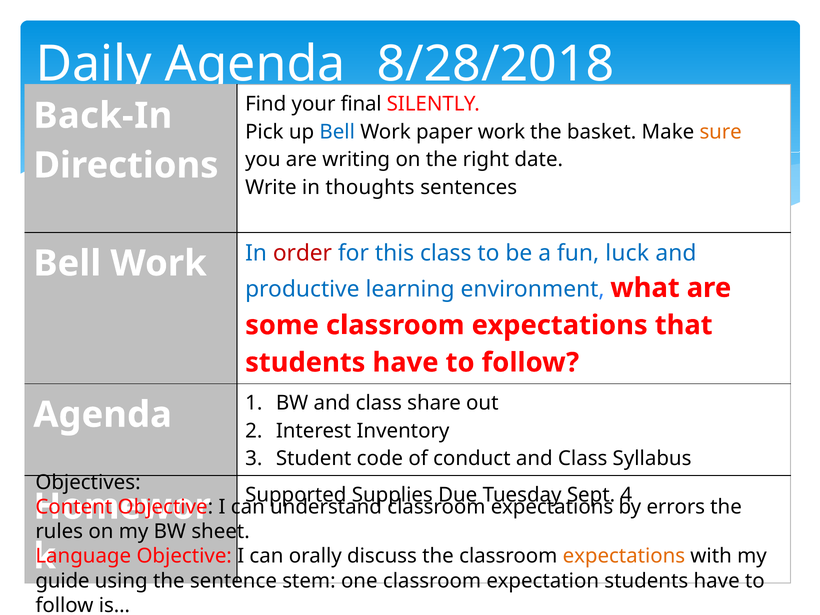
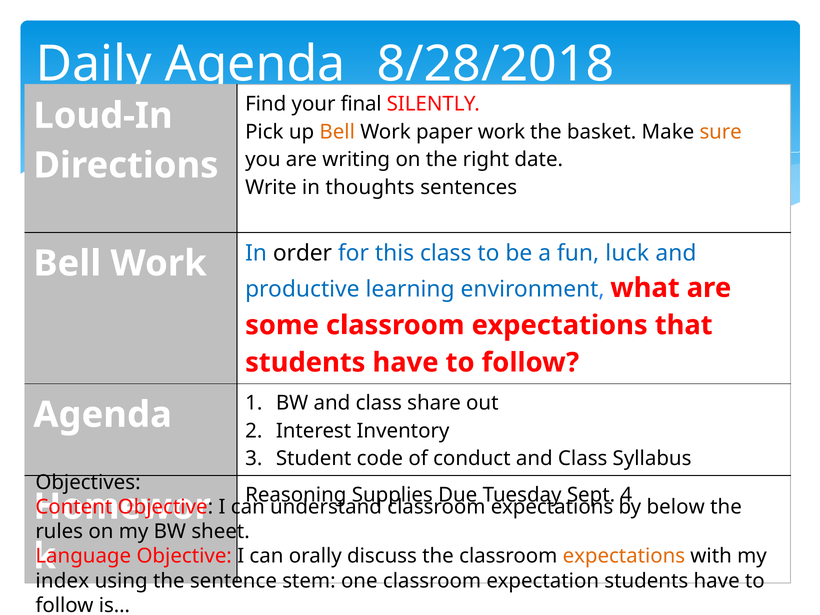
Back-In: Back-In -> Loud-In
Bell at (337, 132) colour: blue -> orange
order colour: red -> black
Supported: Supported -> Reasoning
errors: errors -> below
guide: guide -> index
